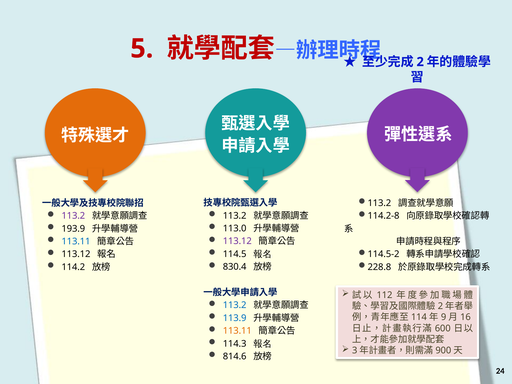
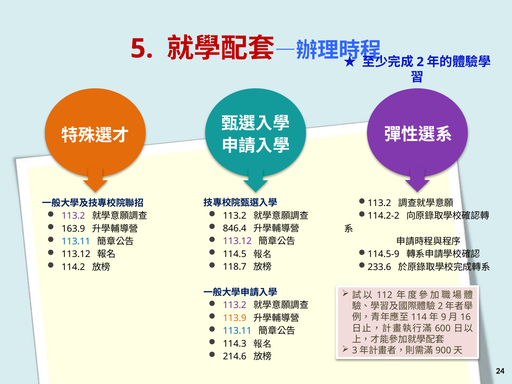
114.2-8: 114.2-8 -> 114.2-2
113.0: 113.0 -> 846.4
193.9: 193.9 -> 163.9
114.5-2: 114.5-2 -> 114.5-9
830.4: 830.4 -> 118.7
228.8: 228.8 -> 233.6
113.2 at (235, 305) colour: blue -> purple
113.9 colour: blue -> orange
113.11 at (237, 331) colour: orange -> blue
814.6: 814.6 -> 214.6
